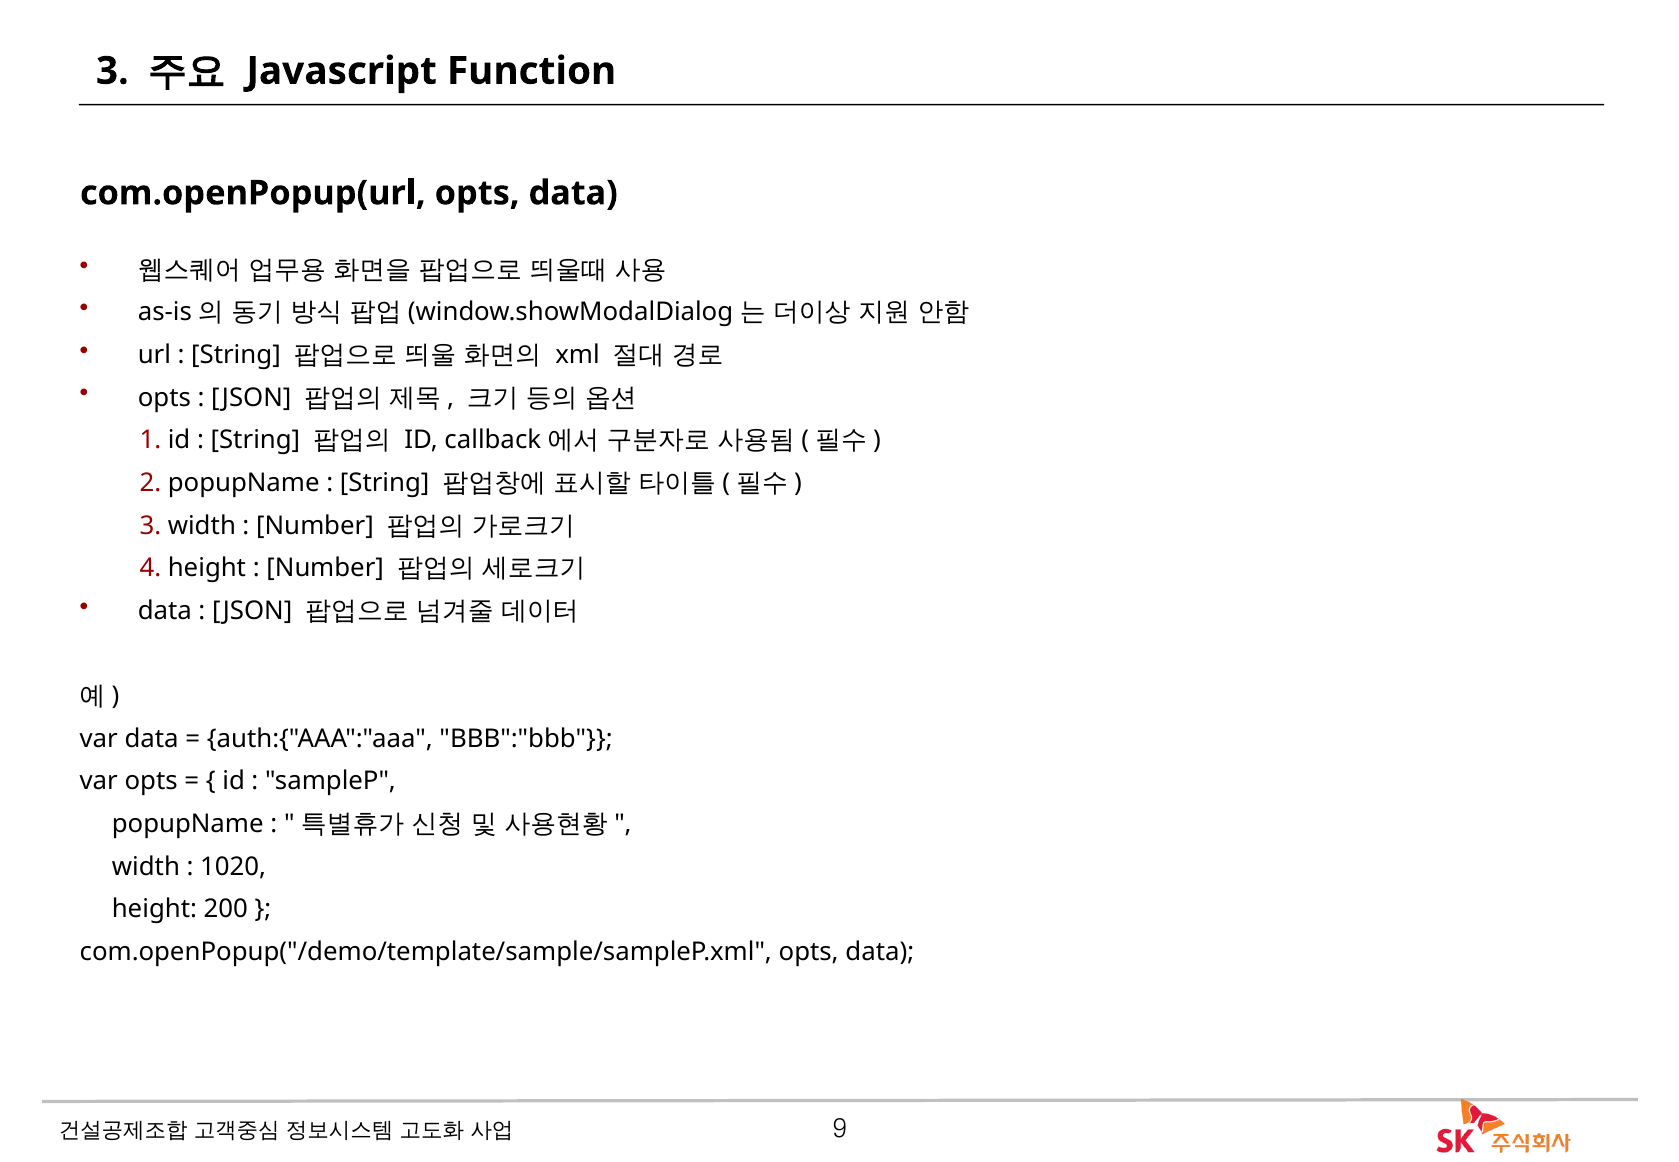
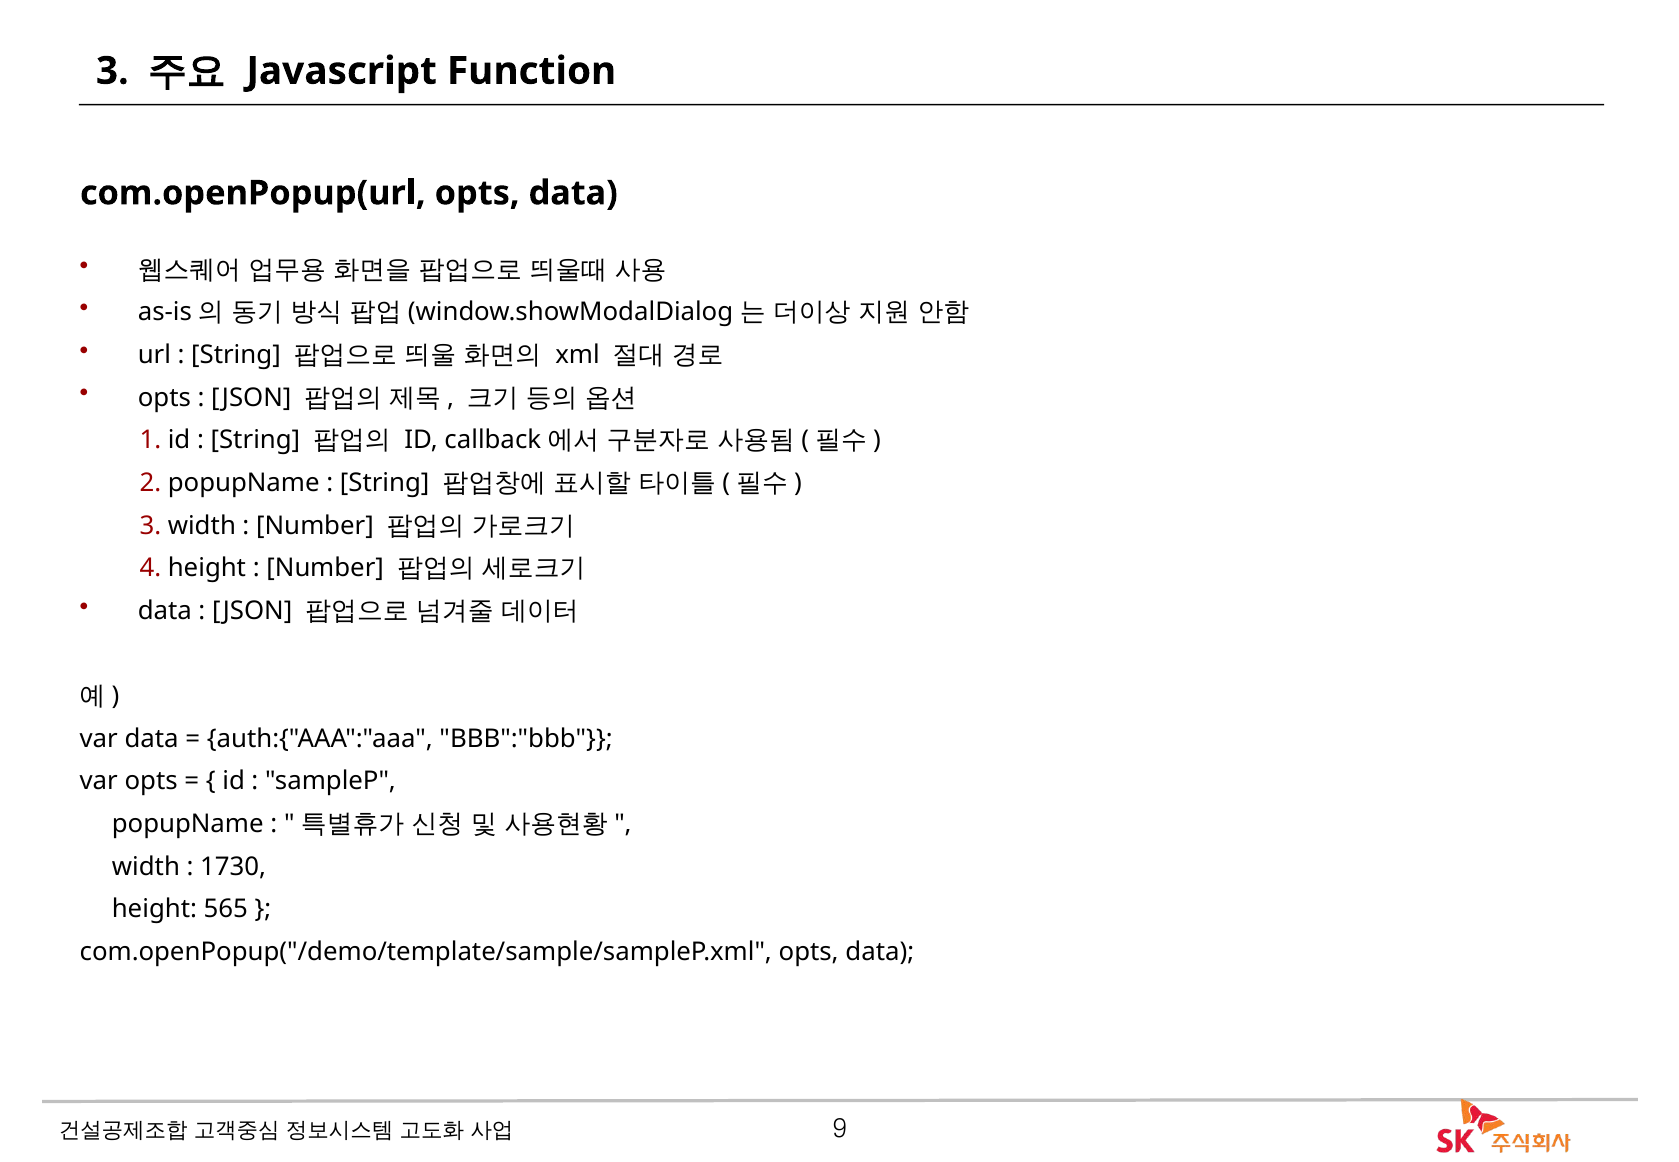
1020: 1020 -> 1730
200: 200 -> 565
